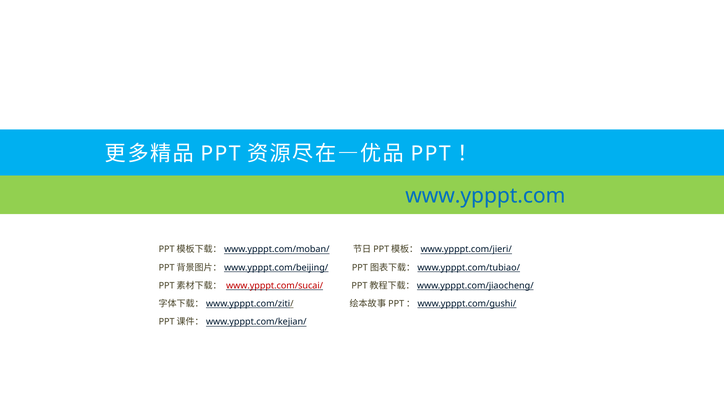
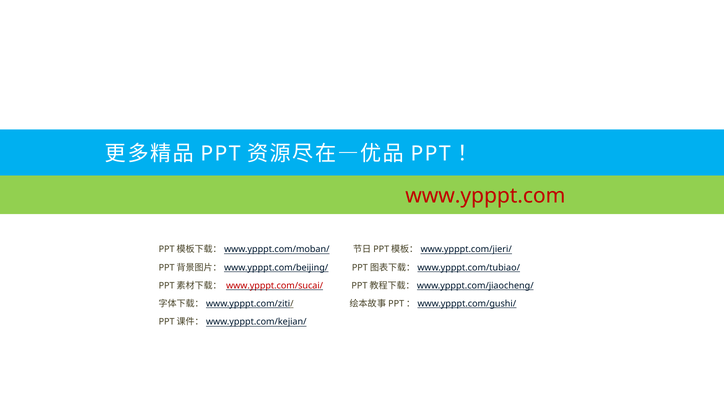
www.ypppt.com colour: blue -> red
